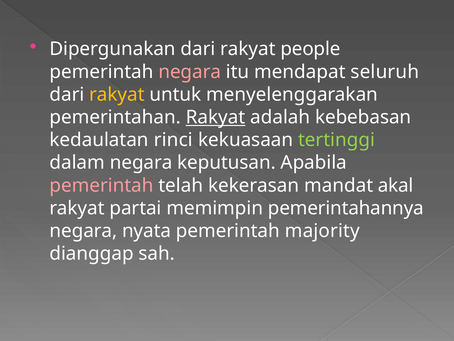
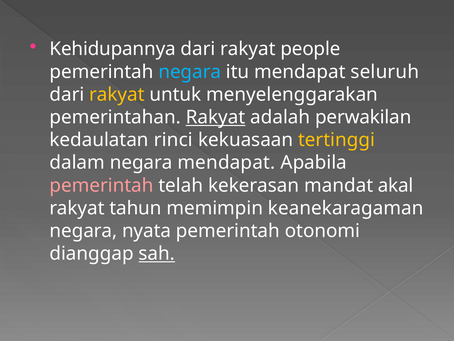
Dipergunakan: Dipergunakan -> Kehidupannya
negara at (190, 72) colour: pink -> light blue
kebebasan: kebebasan -> perwakilan
tertinggi colour: light green -> yellow
negara keputusan: keputusan -> mendapat
partai: partai -> tahun
pemerintahannya: pemerintahannya -> keanekaragaman
majority: majority -> otonomi
sah underline: none -> present
